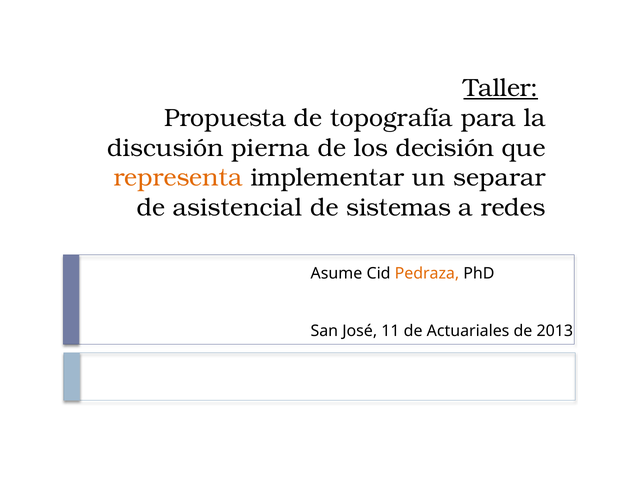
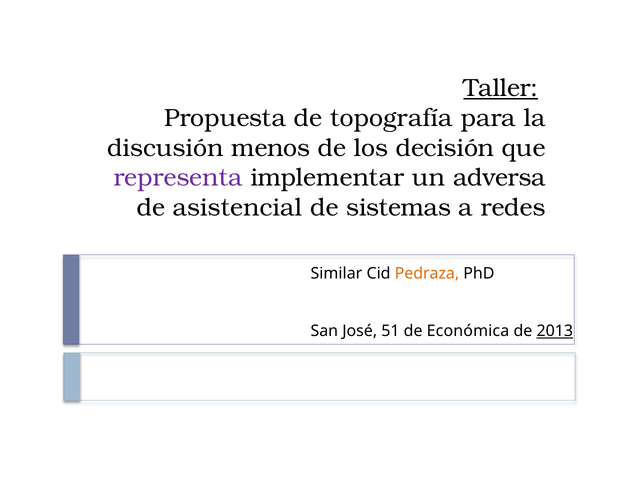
pierna: pierna -> menos
representa colour: orange -> purple
separar: separar -> adversa
Asume: Asume -> Similar
11: 11 -> 51
Actuariales: Actuariales -> Económica
2013 underline: none -> present
